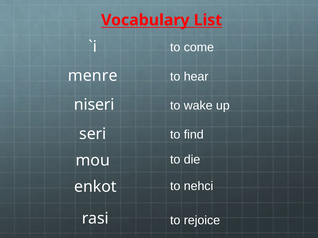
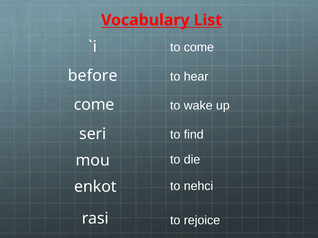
menre: menre -> before
niseri at (94, 105): niseri -> come
